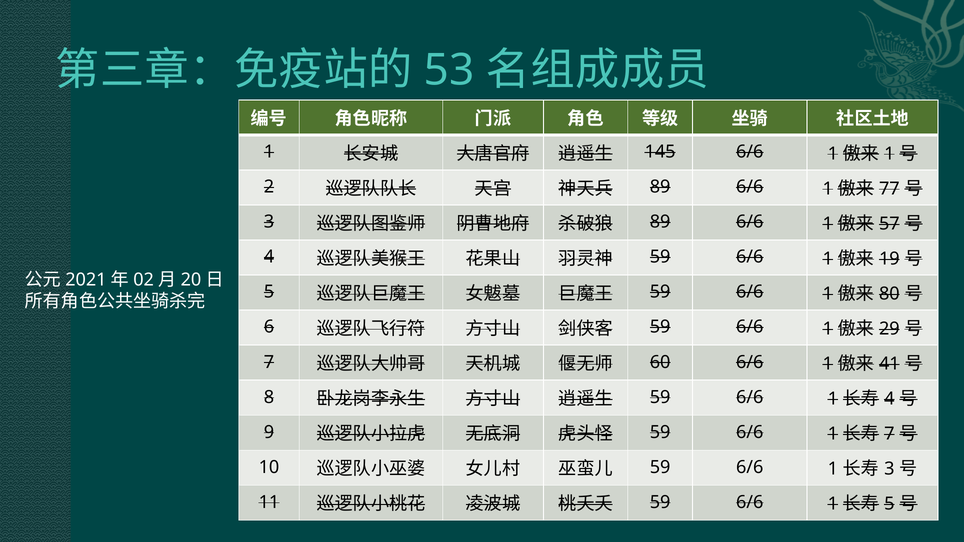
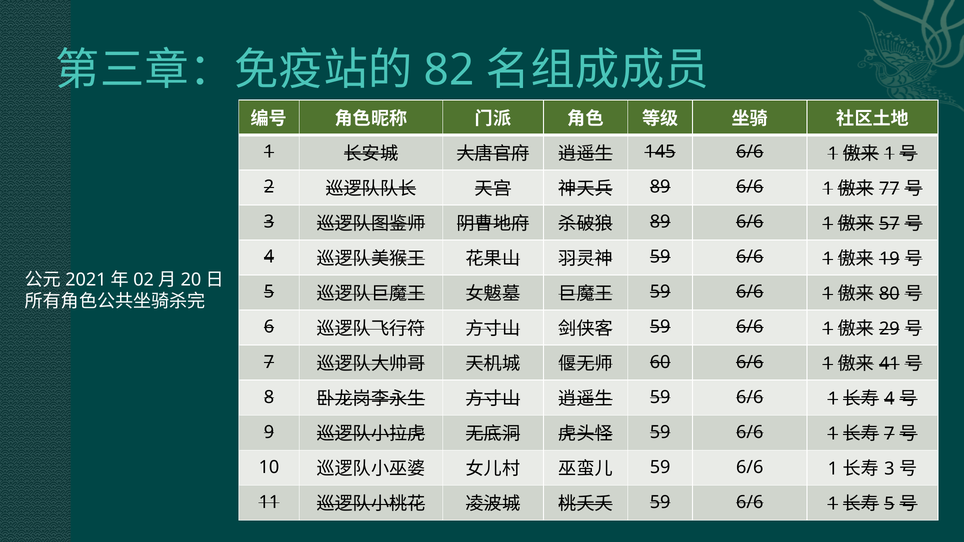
53: 53 -> 82
